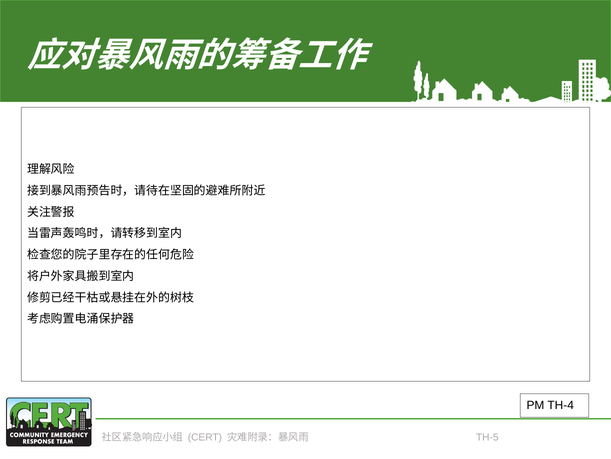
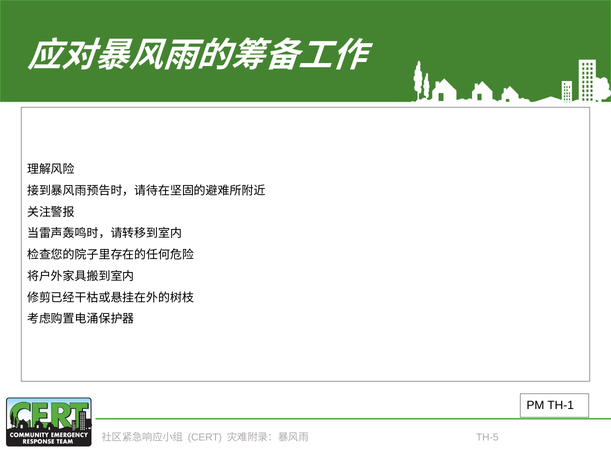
TH-4: TH-4 -> TH-1
